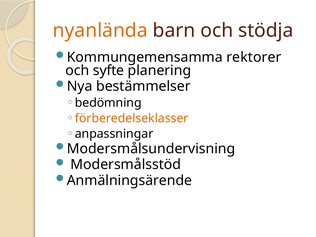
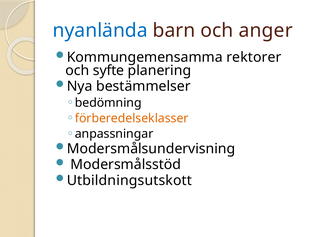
nyanlända colour: orange -> blue
stödja: stödja -> anger
Anmälningsärende: Anmälningsärende -> Utbildningsutskott
